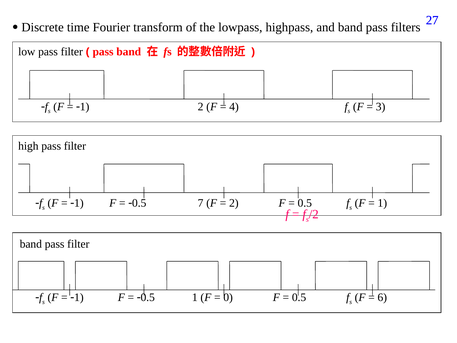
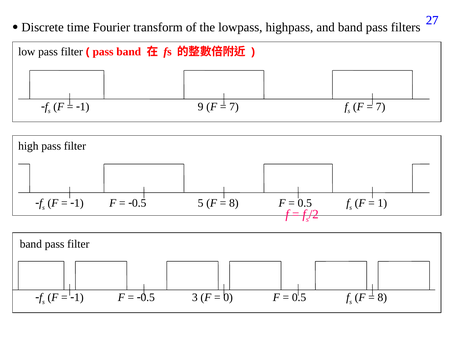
1 2: 2 -> 9
4 at (234, 107): 4 -> 7
3 at (381, 107): 3 -> 7
7: 7 -> 5
2 at (234, 203): 2 -> 8
0.5 1: 1 -> 3
6 at (382, 297): 6 -> 8
